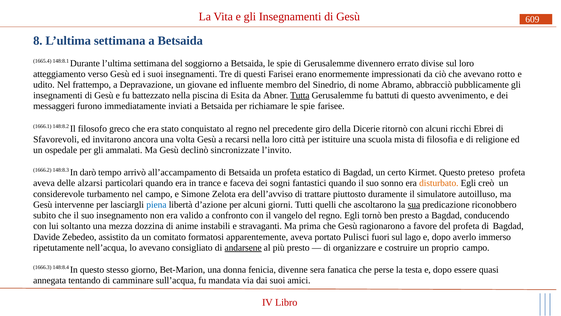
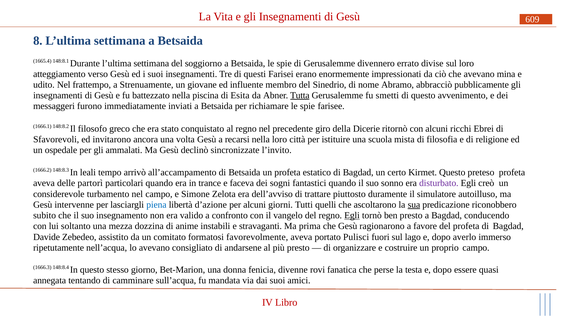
rotto: rotto -> mina
Depravazione: Depravazione -> Strenuamente
battuti: battuti -> smetti
darò: darò -> leali
alzarsi: alzarsi -> partorì
disturbato colour: orange -> purple
Egli at (352, 215) underline: none -> present
apparentemente: apparentemente -> favorevolmente
andarsene underline: present -> none
sera: sera -> rovi
